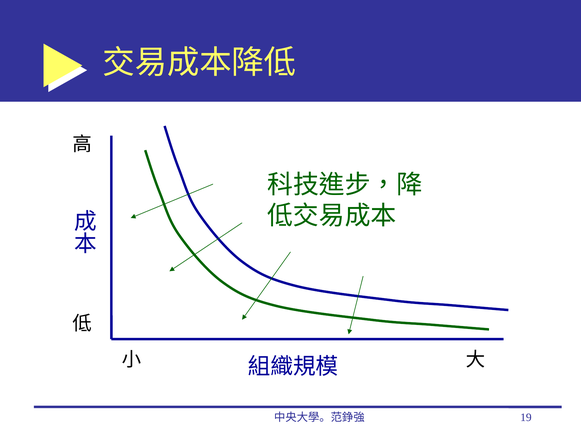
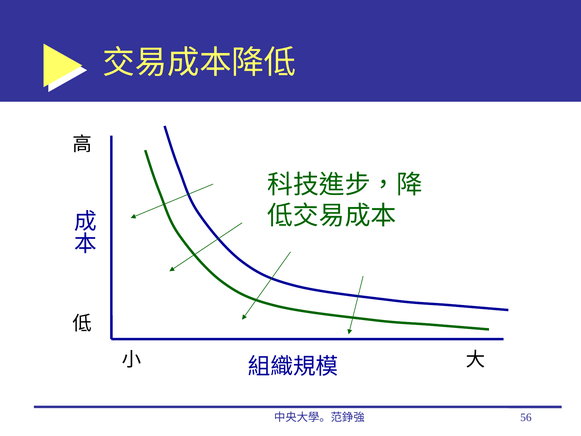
19: 19 -> 56
